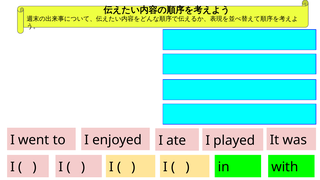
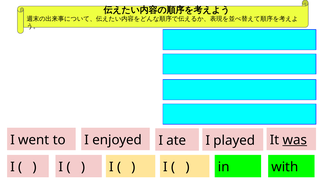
was underline: none -> present
